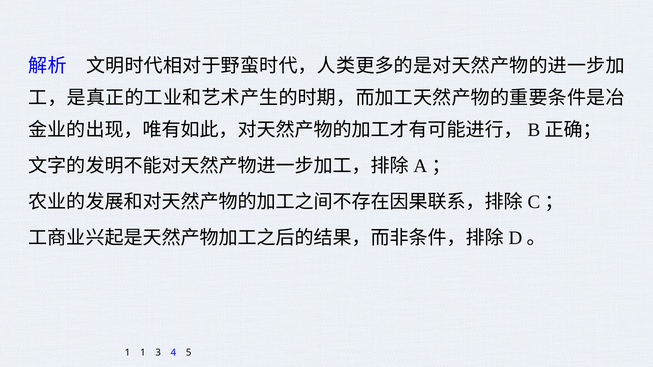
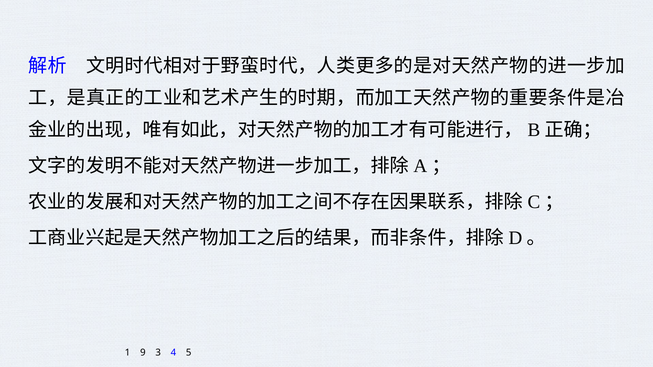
1 1: 1 -> 9
